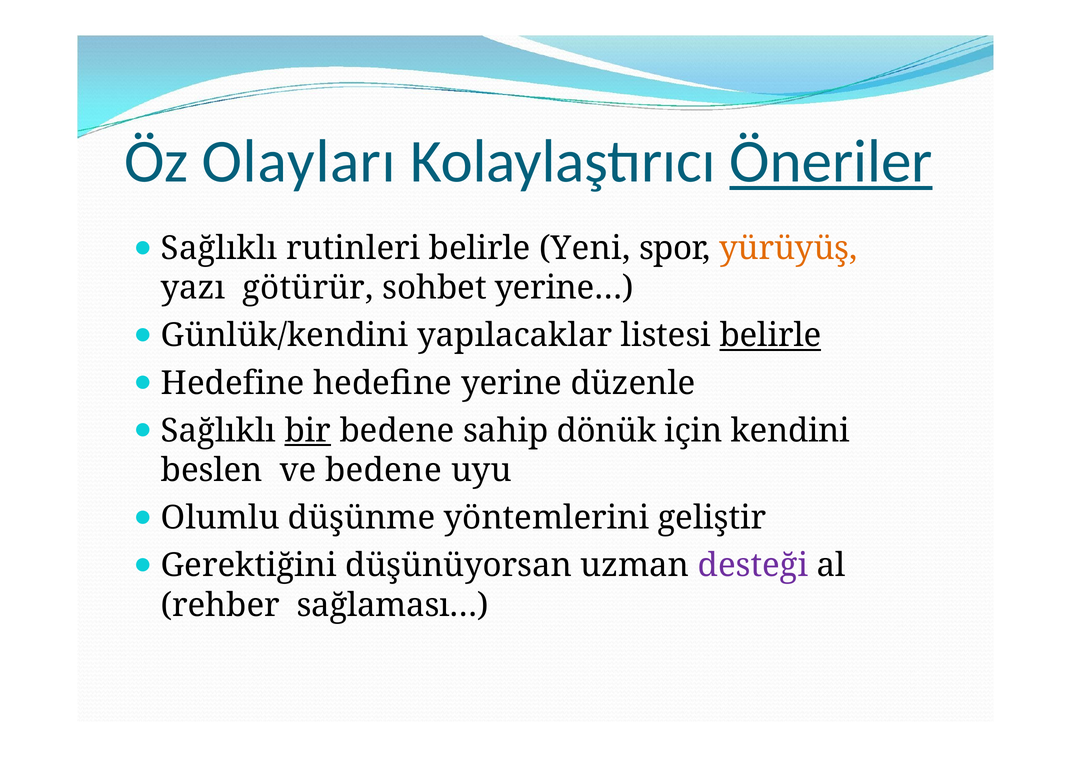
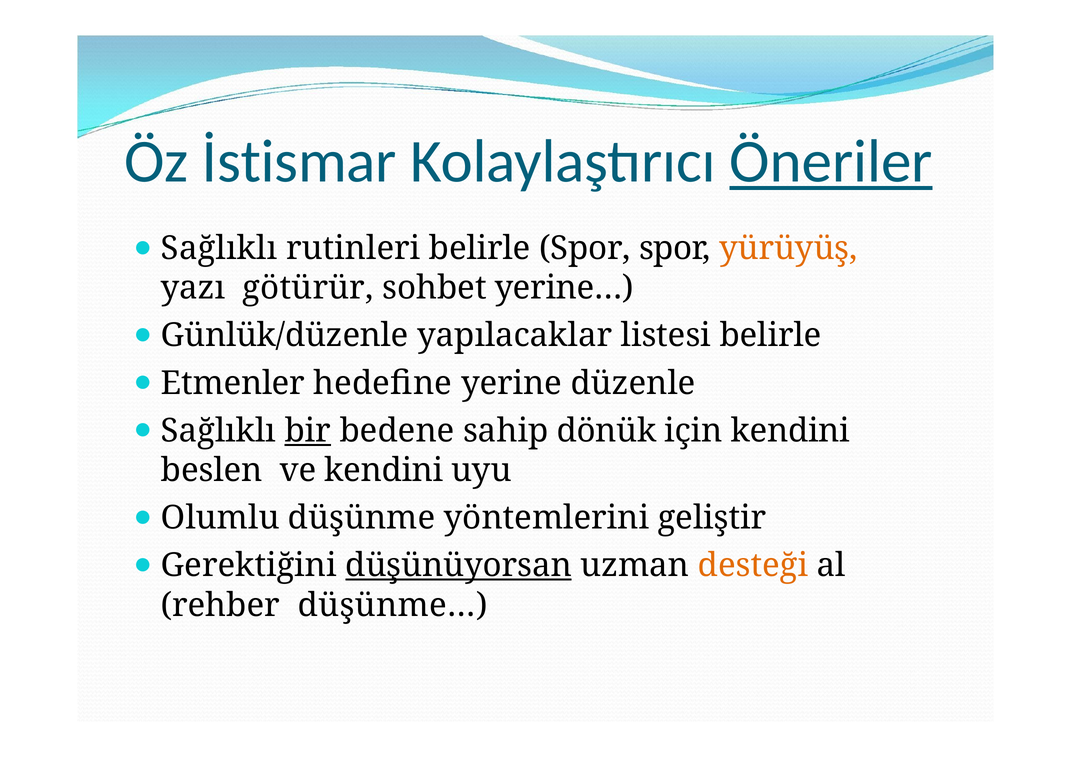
Olayları: Olayları -> İstismar
belirle Yeni: Yeni -> Spor
Günlük/kendini: Günlük/kendini -> Günlük/düzenle
belirle at (771, 336) underline: present -> none
Hedefine at (233, 383): Hedefine -> Etmenler
ve bedene: bedene -> kendini
düşünüyorsan underline: none -> present
desteği colour: purple -> orange
sağlaması…: sağlaması… -> düşünme…
